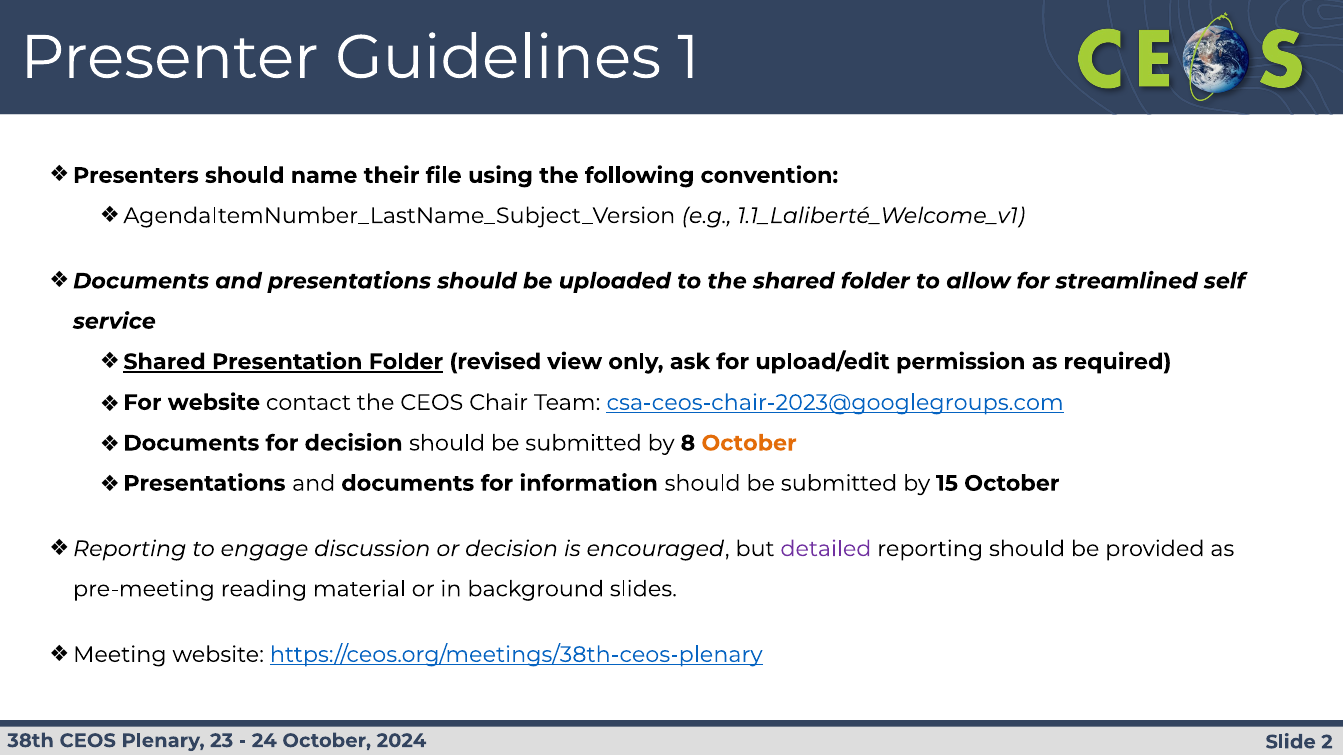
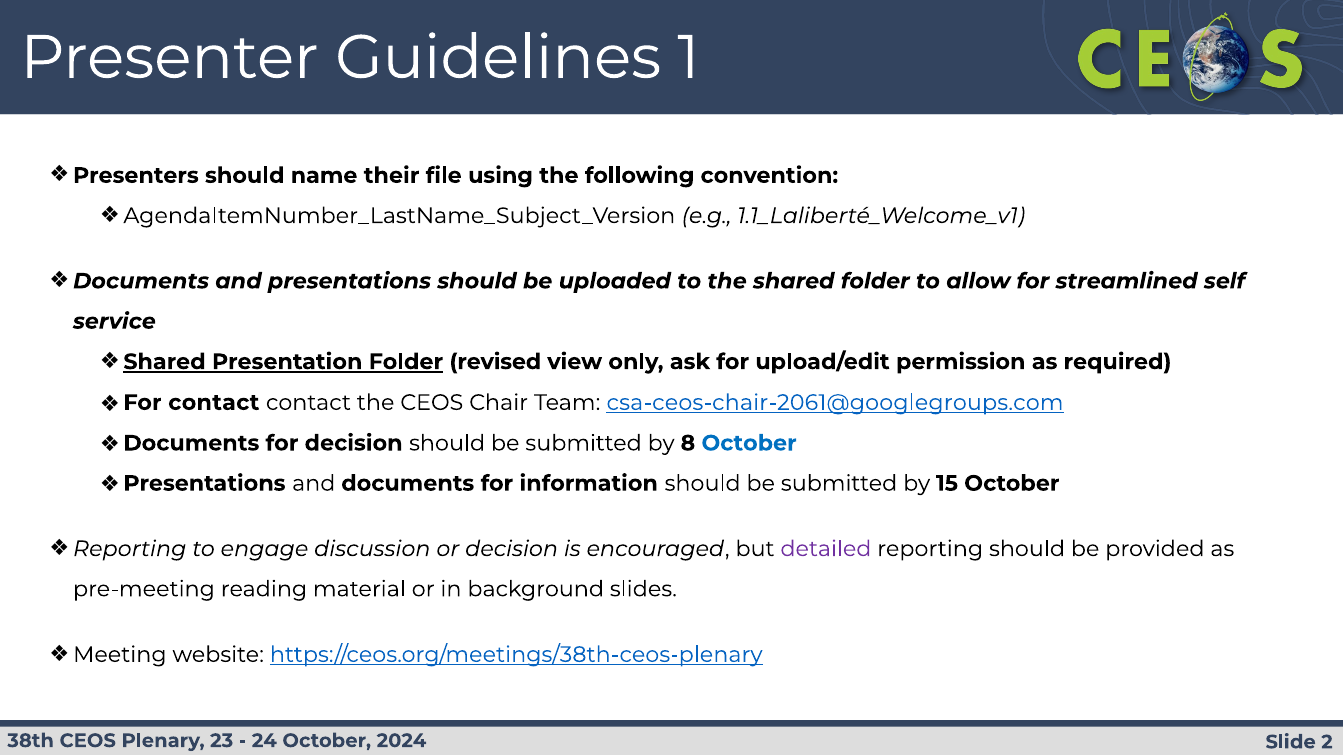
For website: website -> contact
csa-ceos-chair-2023@googlegroups.com: csa-ceos-chair-2023@googlegroups.com -> csa-ceos-chair-2061@googlegroups.com
October at (749, 443) colour: orange -> blue
